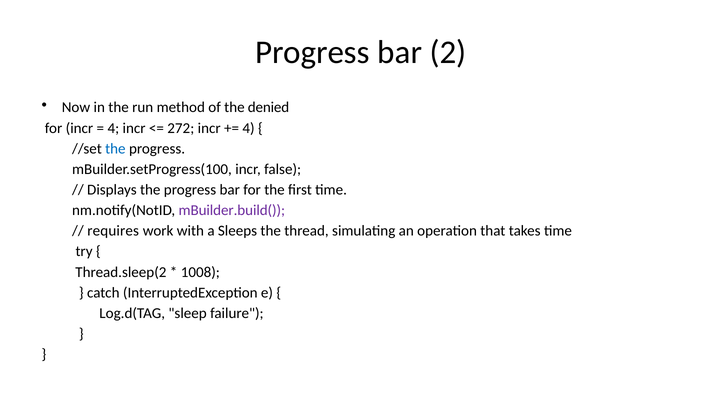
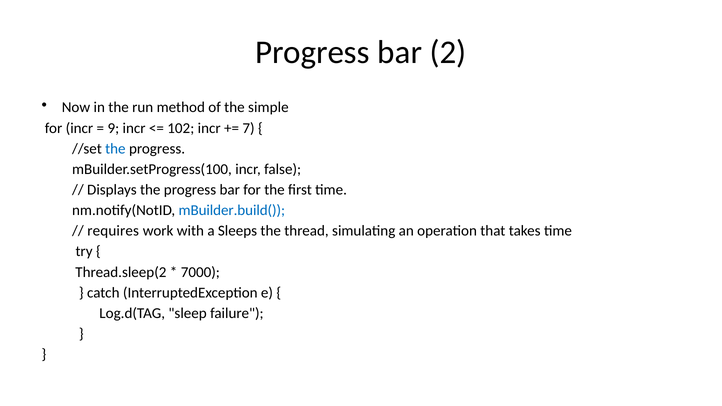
denied: denied -> simple
4 at (113, 128): 4 -> 9
272: 272 -> 102
4 at (249, 128): 4 -> 7
mBuilder.build( colour: purple -> blue
1008: 1008 -> 7000
